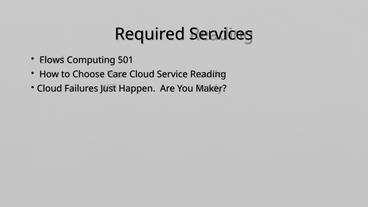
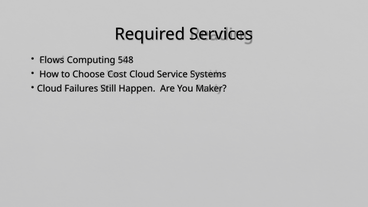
501: 501 -> 548
Care: Care -> Cost
Reading: Reading -> Systems
Just: Just -> Still
